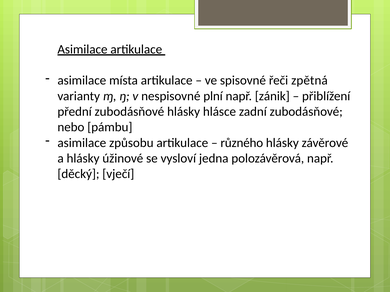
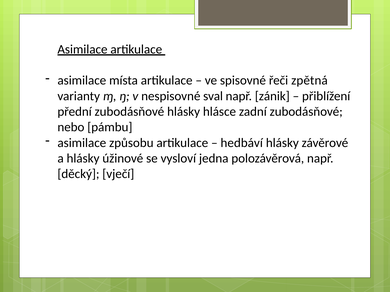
plní: plní -> sval
různého: různého -> hedbáví
